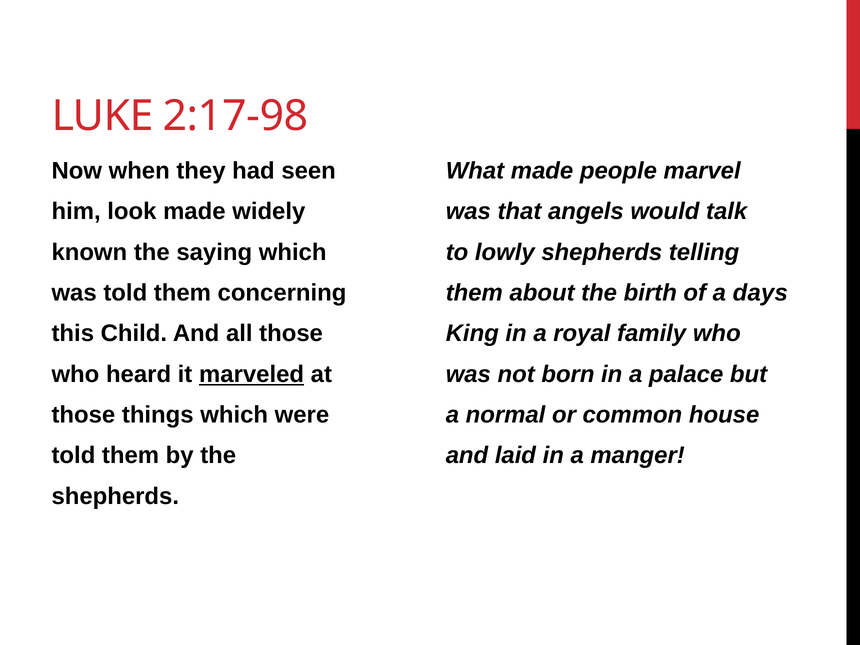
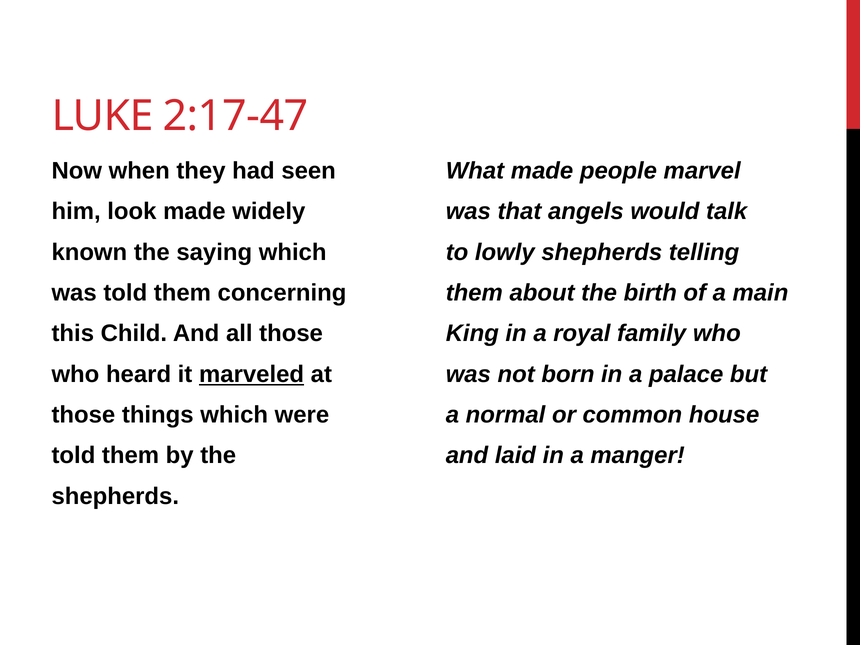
2:17-98: 2:17-98 -> 2:17-47
days: days -> main
